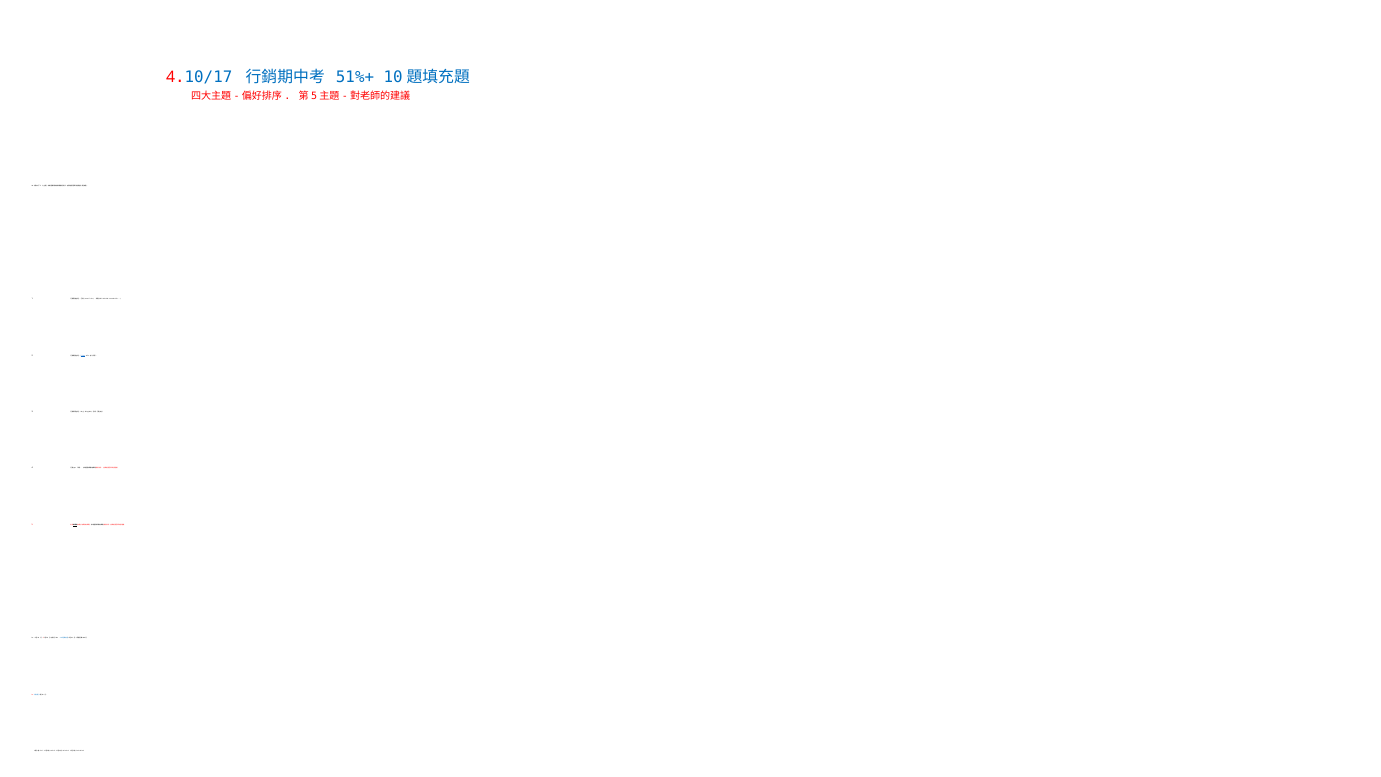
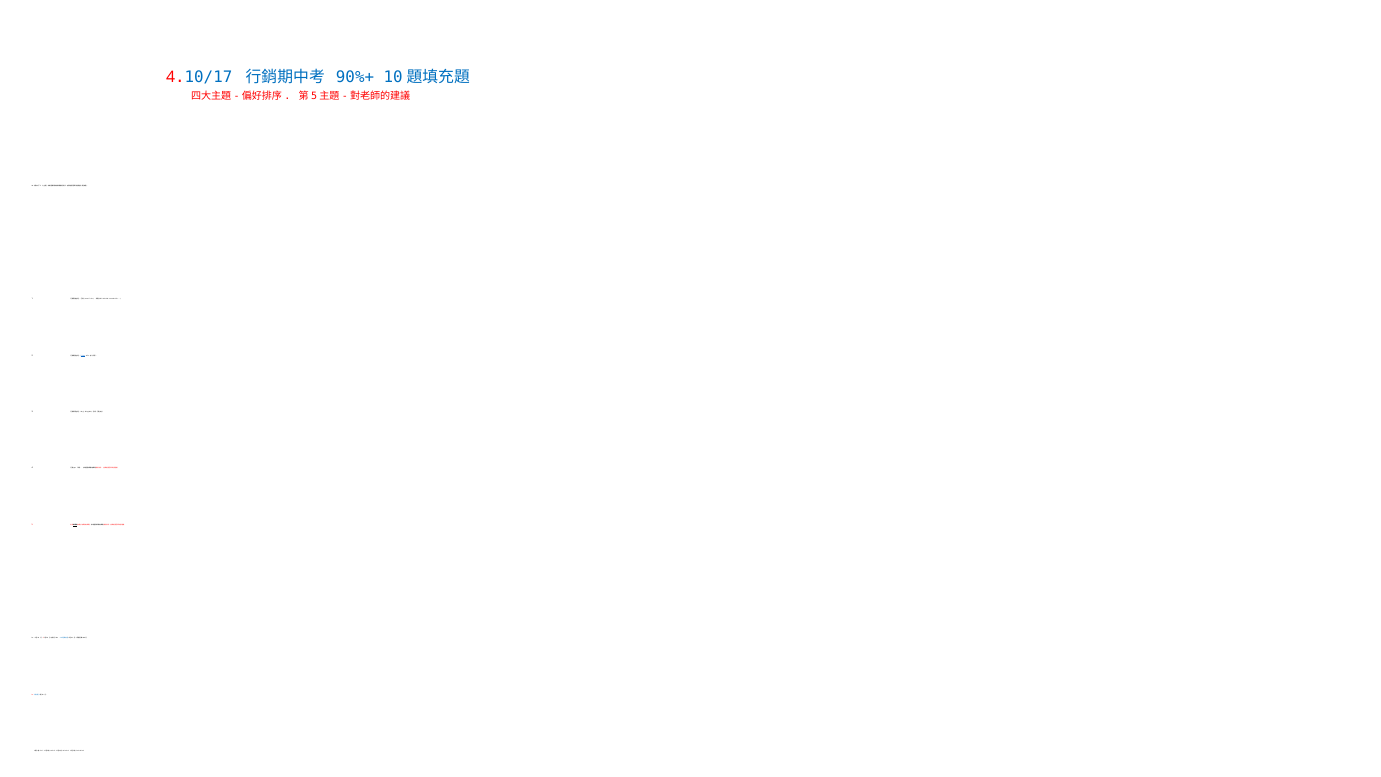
51%+: 51%+ -> 90%+
